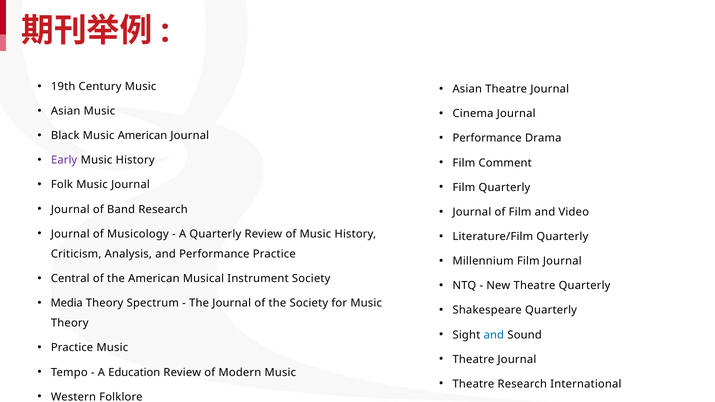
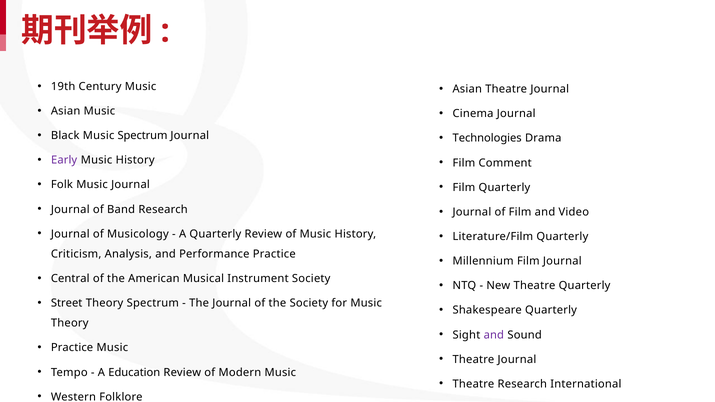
Music American: American -> Spectrum
Performance at (487, 138): Performance -> Technologies
Media: Media -> Street
and at (494, 335) colour: blue -> purple
